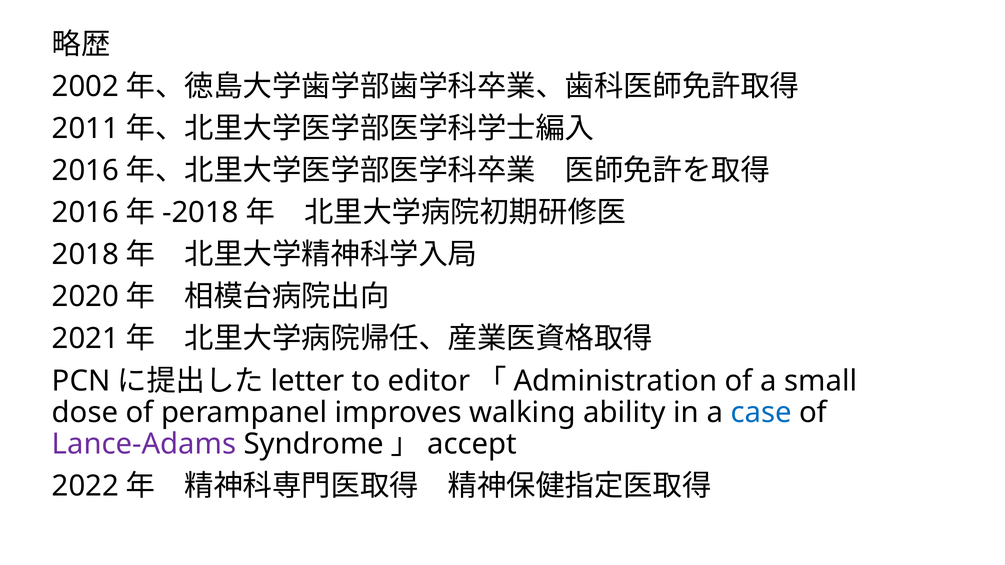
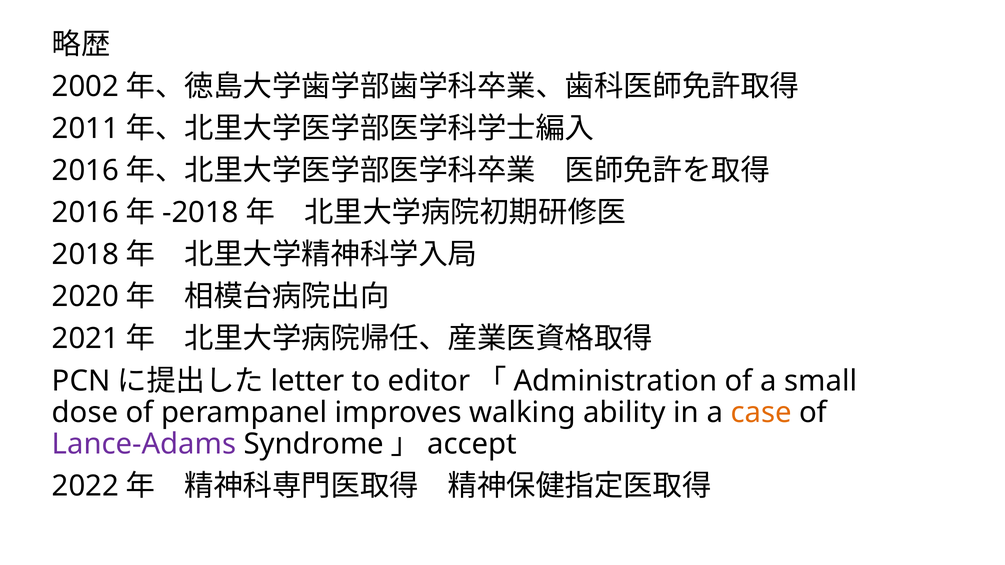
case colour: blue -> orange
